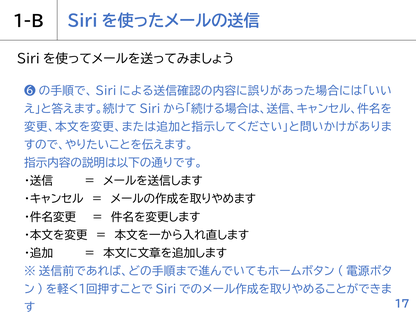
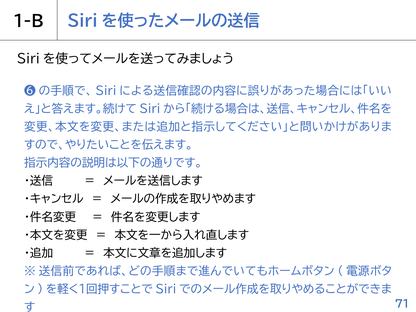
17: 17 -> 71
